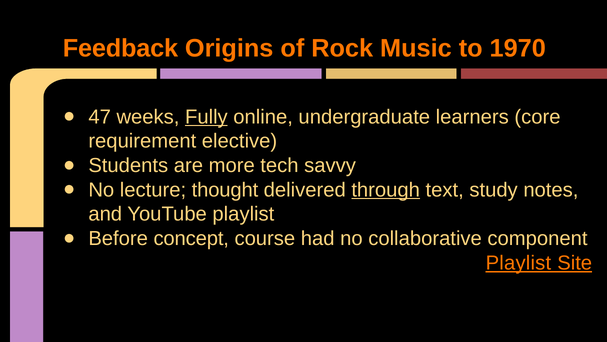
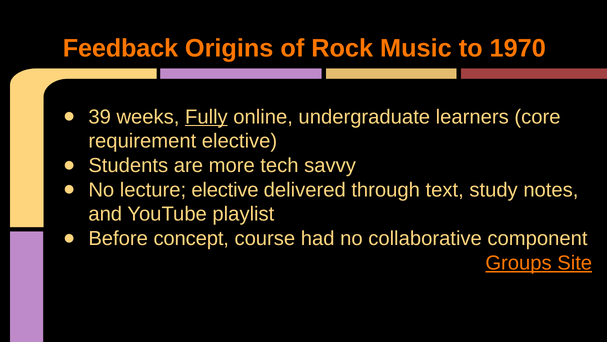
47: 47 -> 39
lecture thought: thought -> elective
through underline: present -> none
Playlist at (518, 262): Playlist -> Groups
